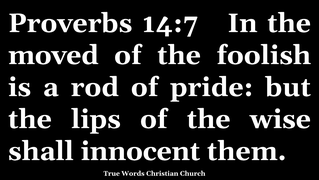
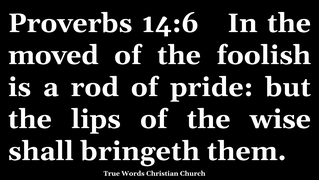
14:7: 14:7 -> 14:6
innocent: innocent -> bringeth
